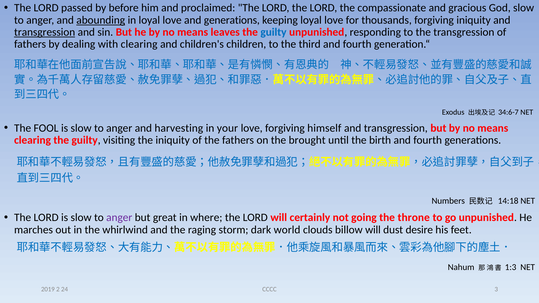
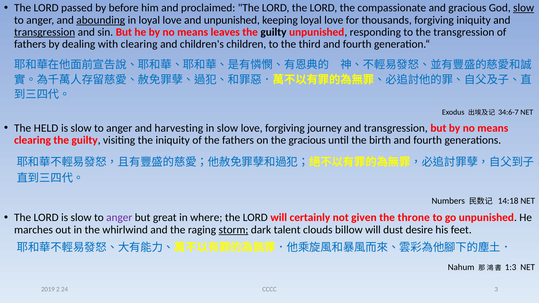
slow at (524, 8) underline: none -> present
and generations: generations -> unpunished
guilty at (273, 32) colour: blue -> black
FOOL: FOOL -> HELD
in your: your -> slow
himself: himself -> journey
the brought: brought -> gracious
going: going -> given
storm underline: none -> present
world: world -> talent
